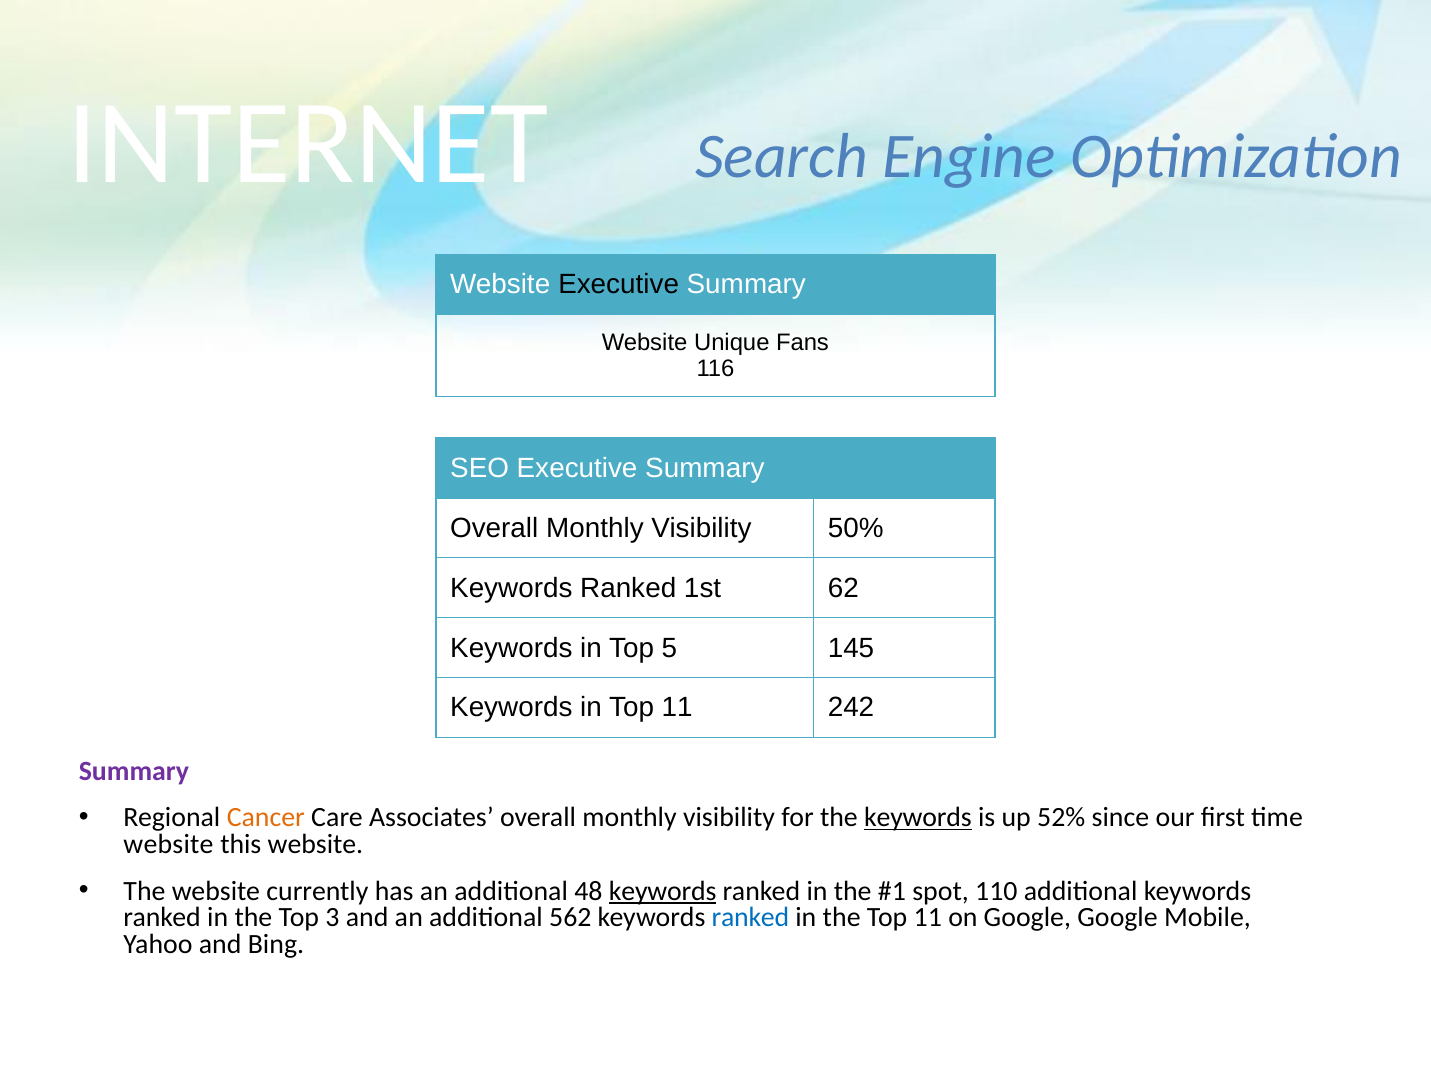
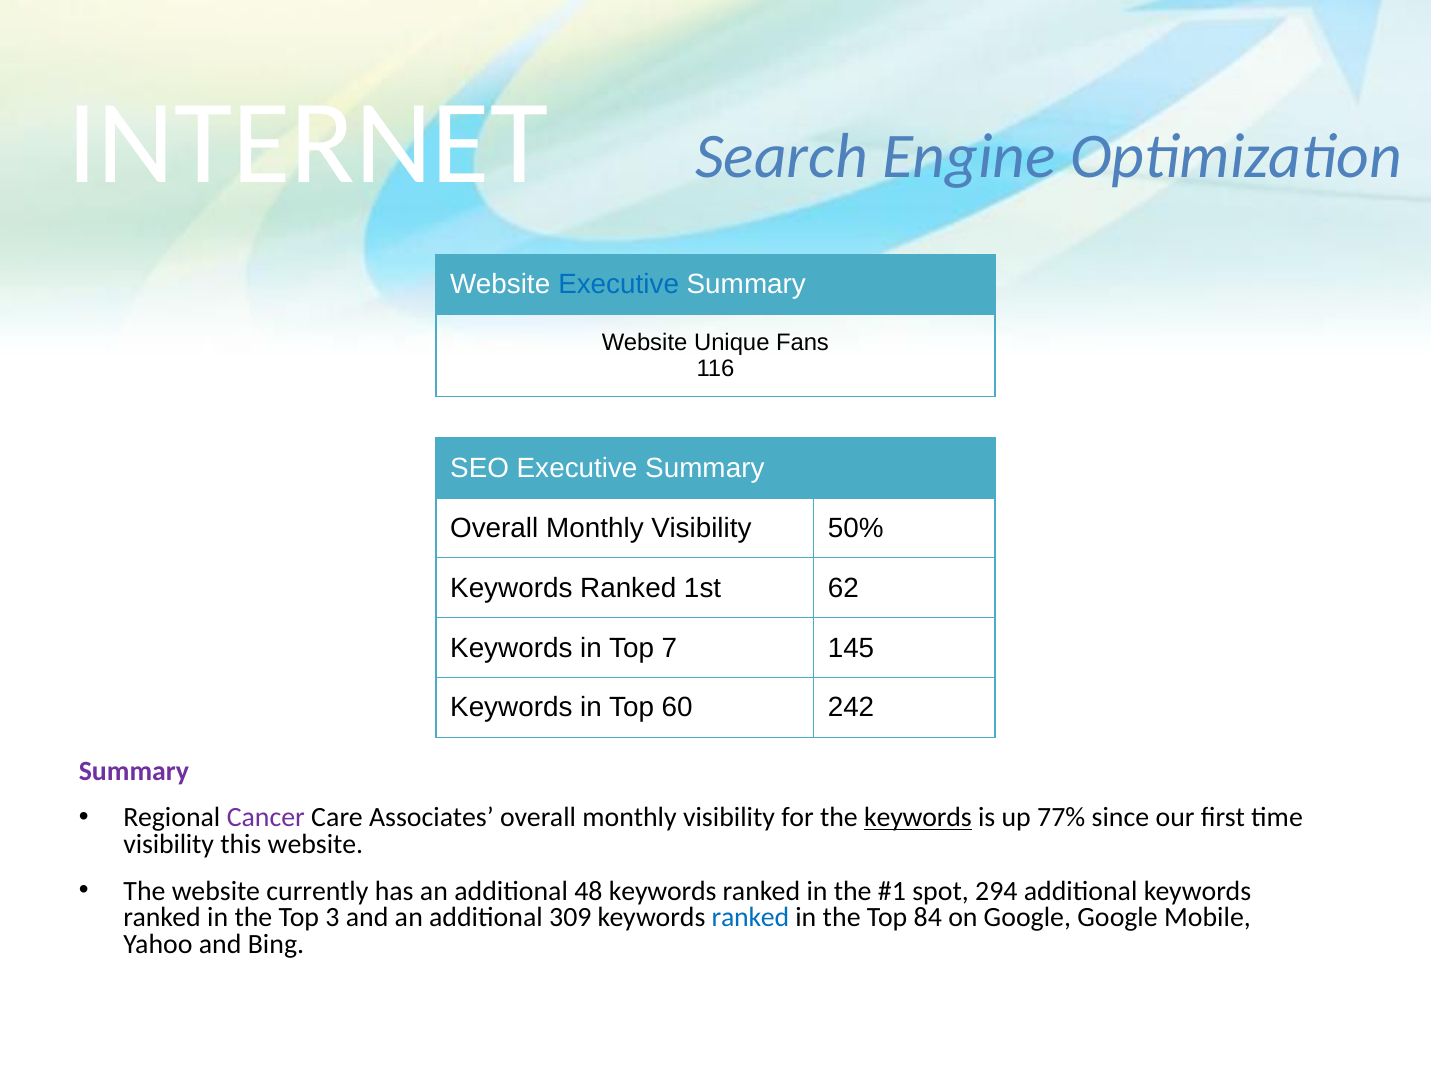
Executive at (619, 285) colour: black -> blue
5: 5 -> 7
in Top 11: 11 -> 60
Cancer colour: orange -> purple
52%: 52% -> 77%
website at (169, 845): website -> visibility
keywords at (663, 891) underline: present -> none
110: 110 -> 294
562: 562 -> 309
the Top 11: 11 -> 84
